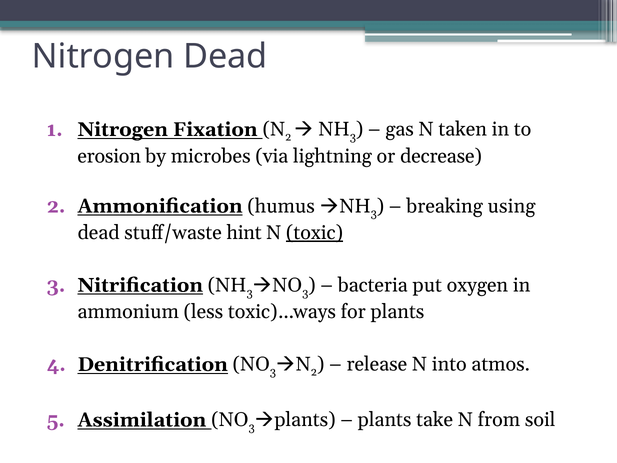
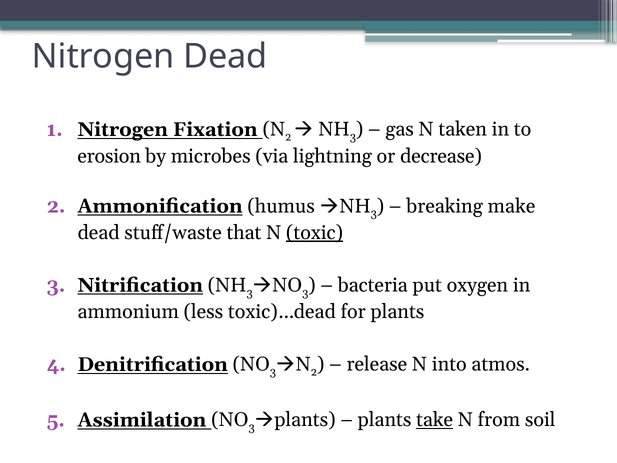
using: using -> make
hint: hint -> that
toxic)…ways: toxic)…ways -> toxic)…dead
take underline: none -> present
